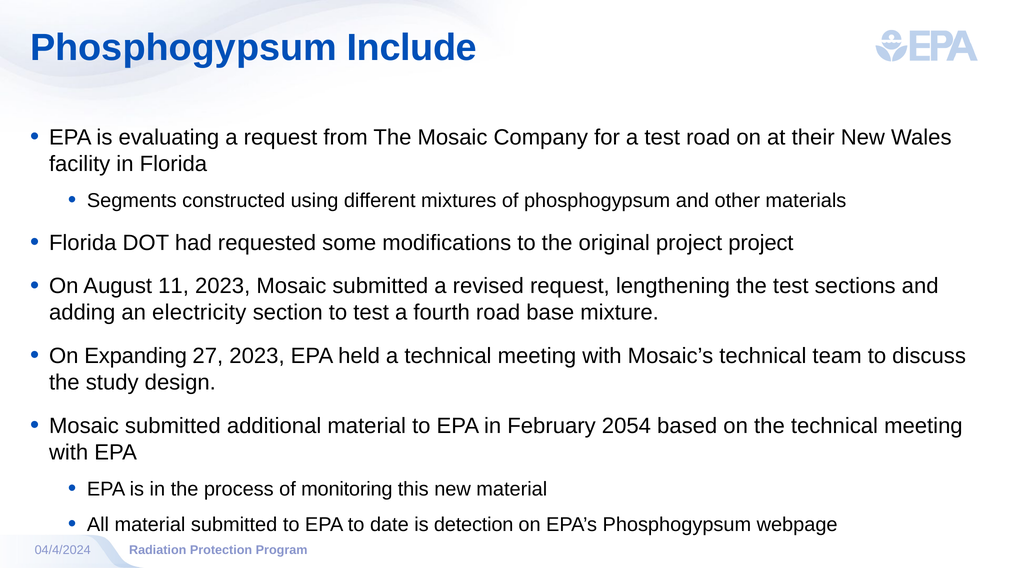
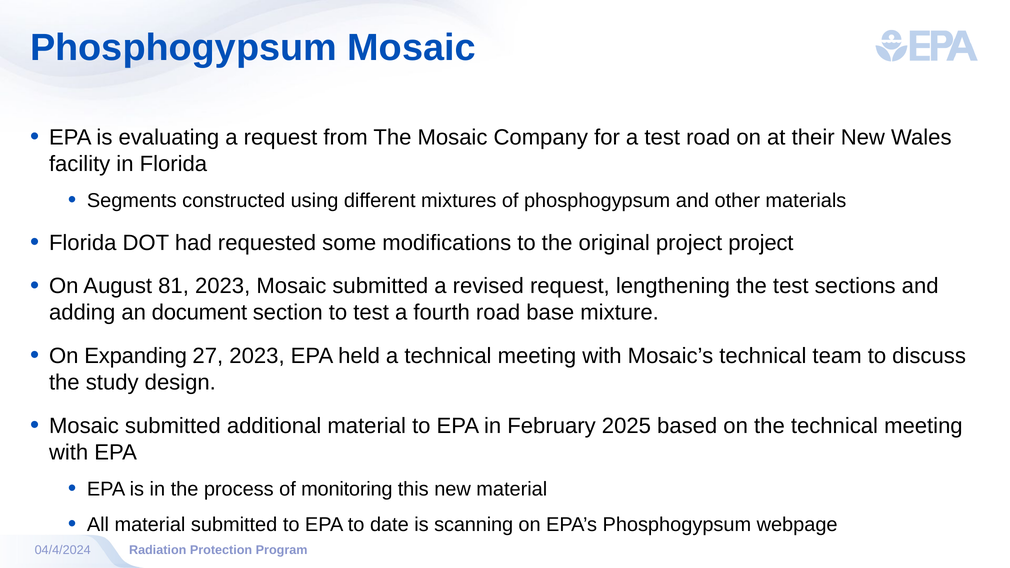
Phosphogypsum Include: Include -> Mosaic
11: 11 -> 81
electricity: electricity -> document
2054: 2054 -> 2025
detection: detection -> scanning
